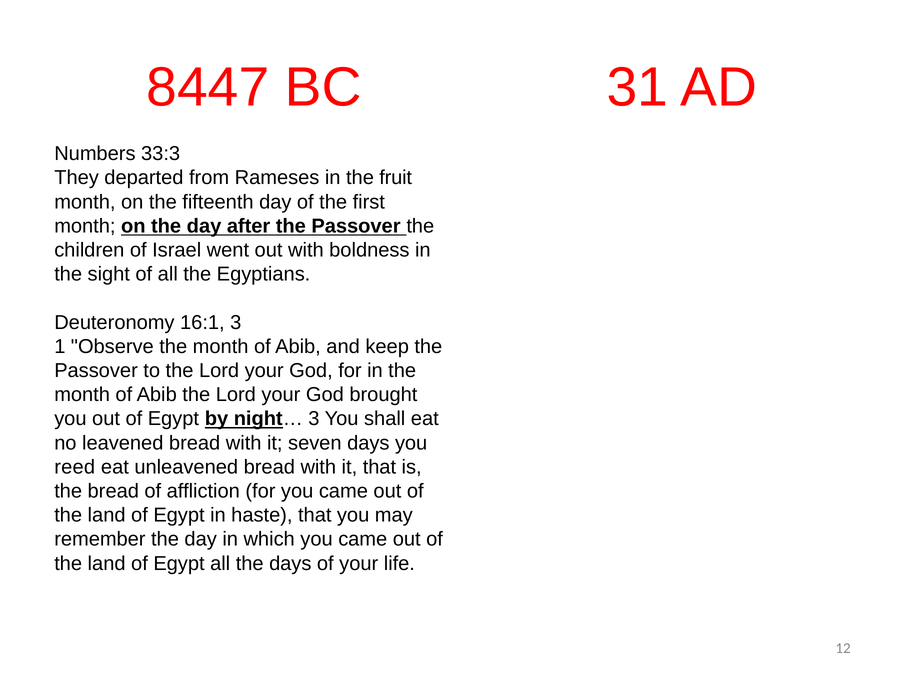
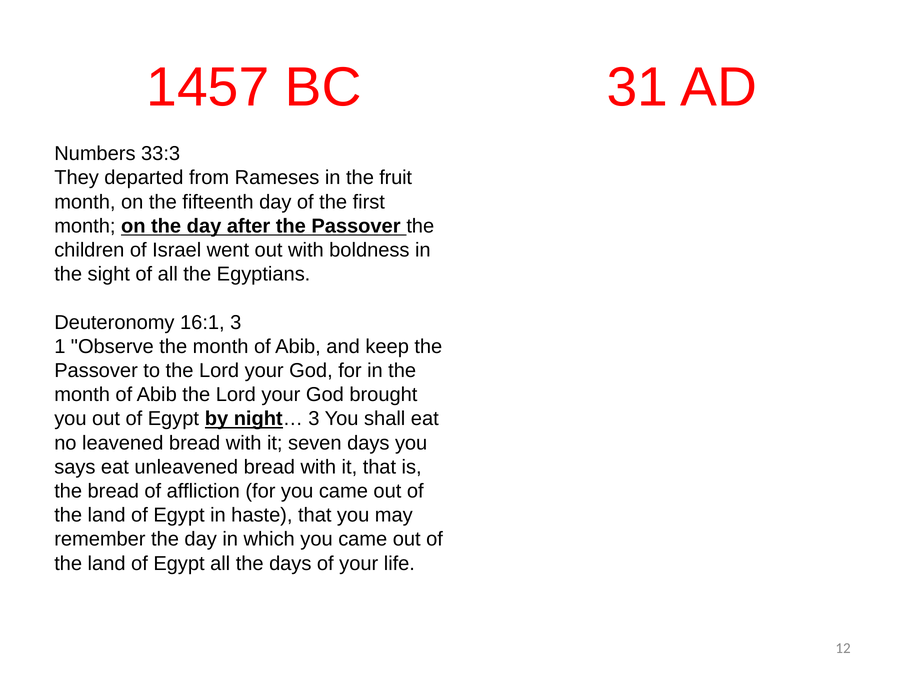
8447: 8447 -> 1457
reed: reed -> says
